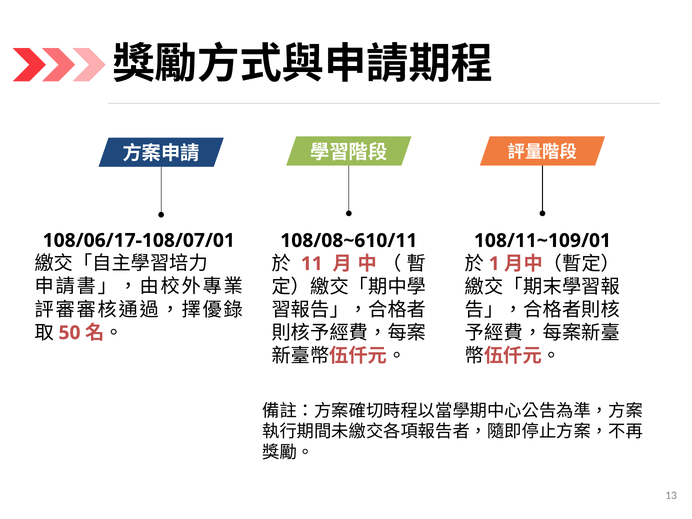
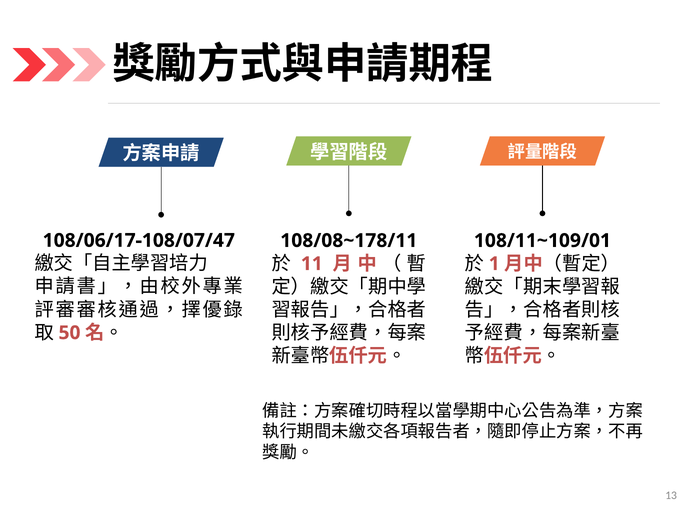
108/06/17-108/07/01: 108/06/17-108/07/01 -> 108/06/17-108/07/47
108/08~610/11: 108/08~610/11 -> 108/08~178/11
